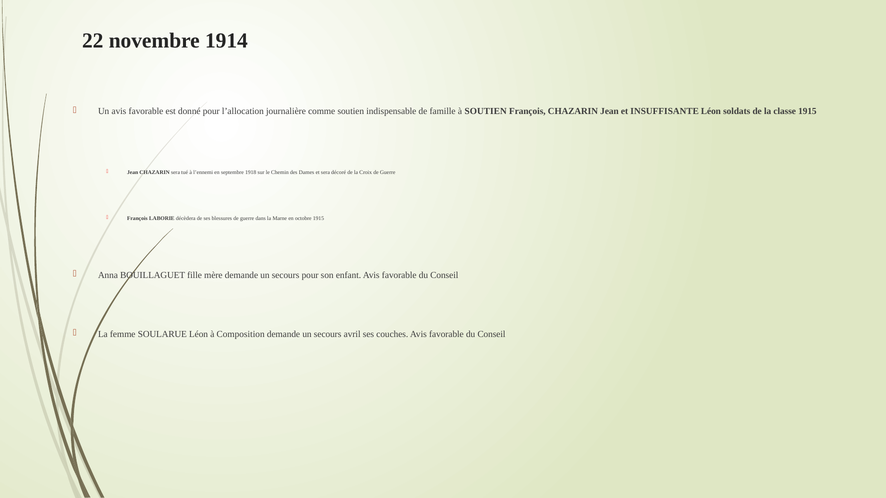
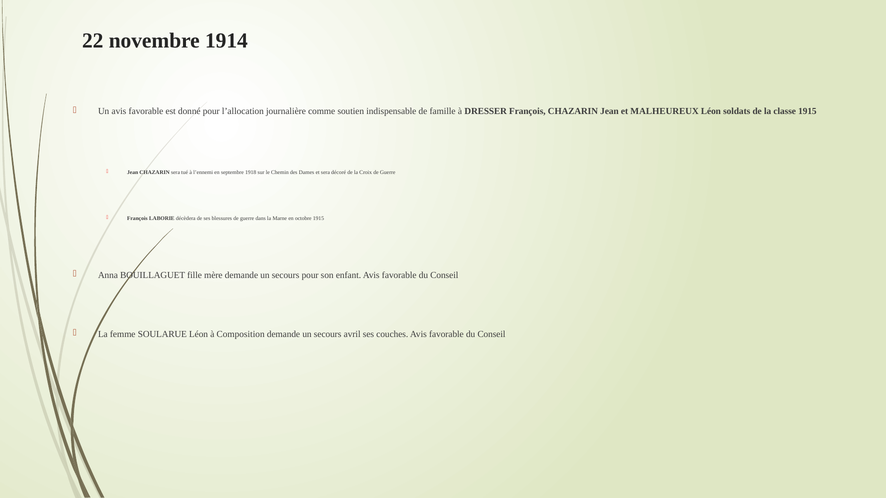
à SOUTIEN: SOUTIEN -> DRESSER
INSUFFISANTE: INSUFFISANTE -> MALHEUREUX
